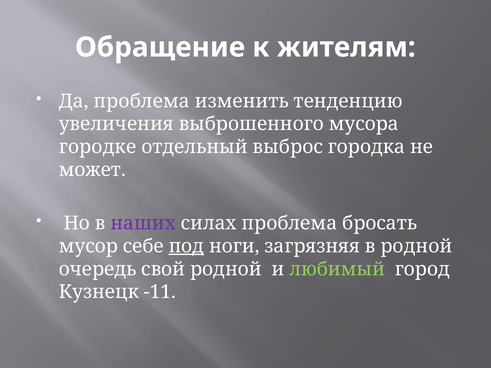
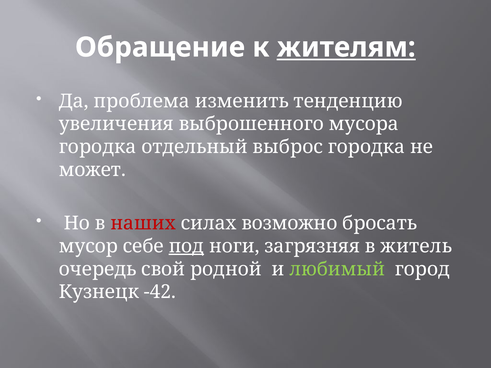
жителям underline: none -> present
городке at (98, 147): городке -> городка
наших colour: purple -> red
силах проблема: проблема -> возможно
в родной: родной -> житель
-11: -11 -> -42
